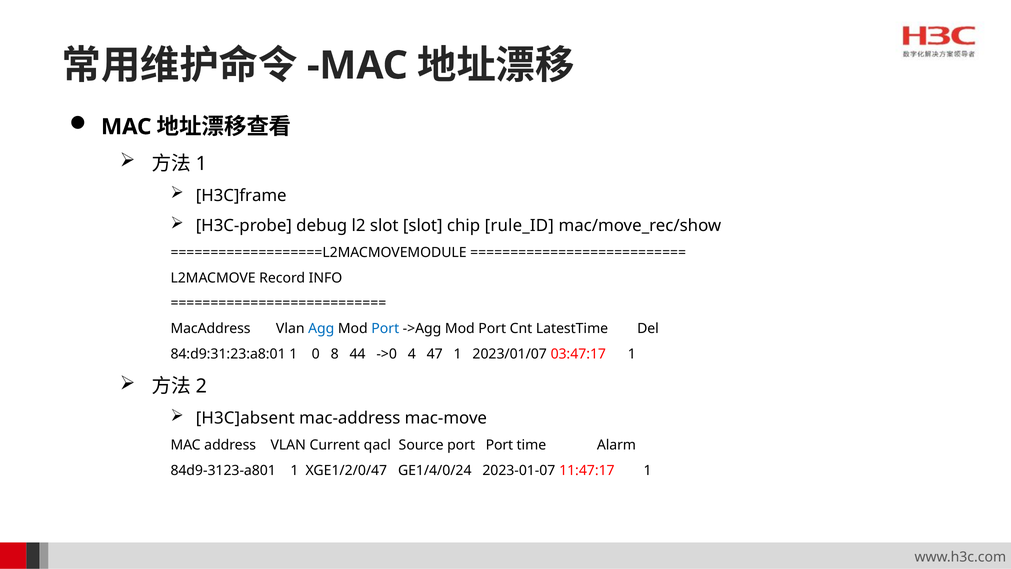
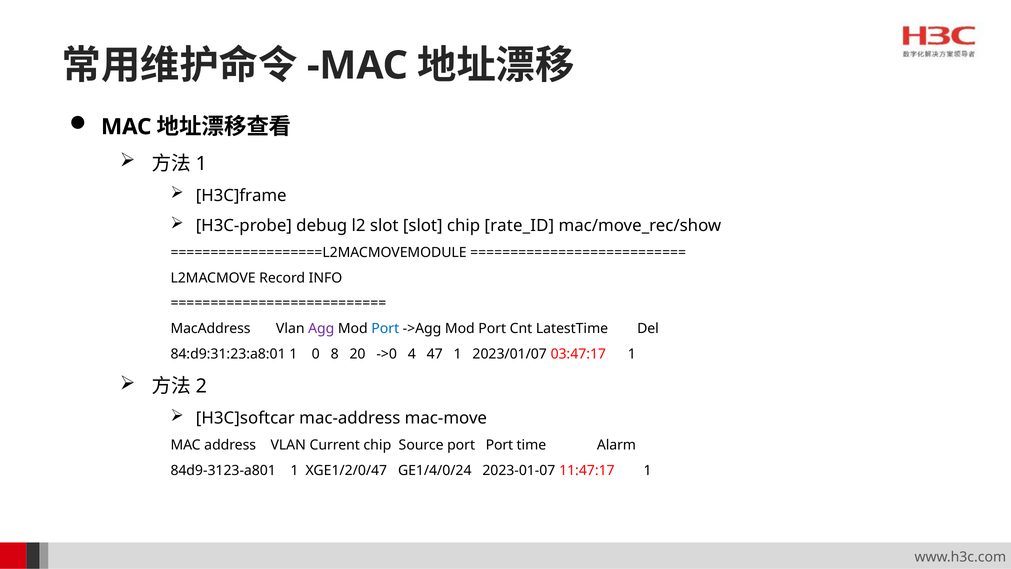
rule_ID: rule_ID -> rate_ID
Agg colour: blue -> purple
44: 44 -> 20
H3C]absent: H3C]absent -> H3C]softcar
Current qacl: qacl -> chip
